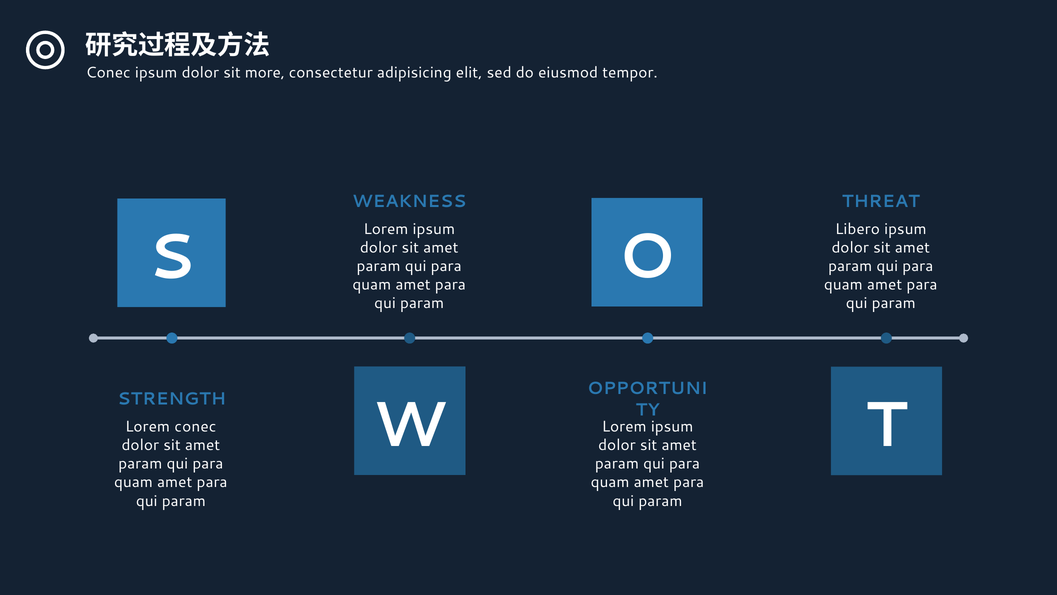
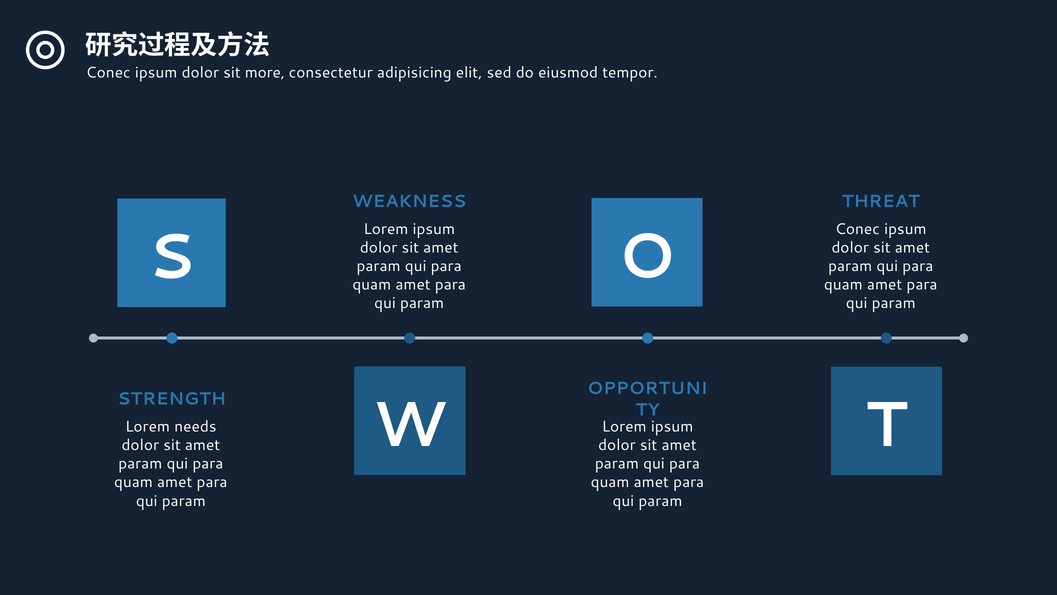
Libero at (857, 229): Libero -> Conec
Lorem conec: conec -> needs
